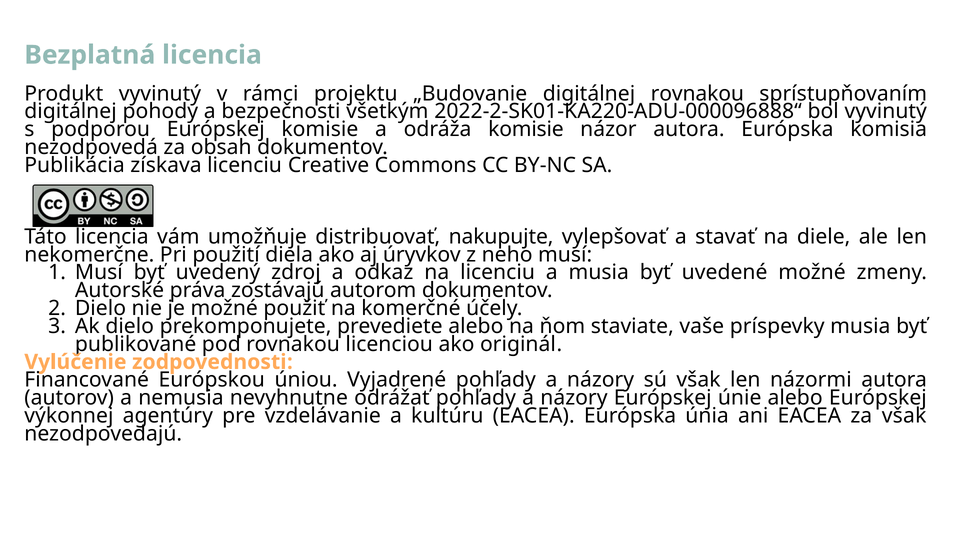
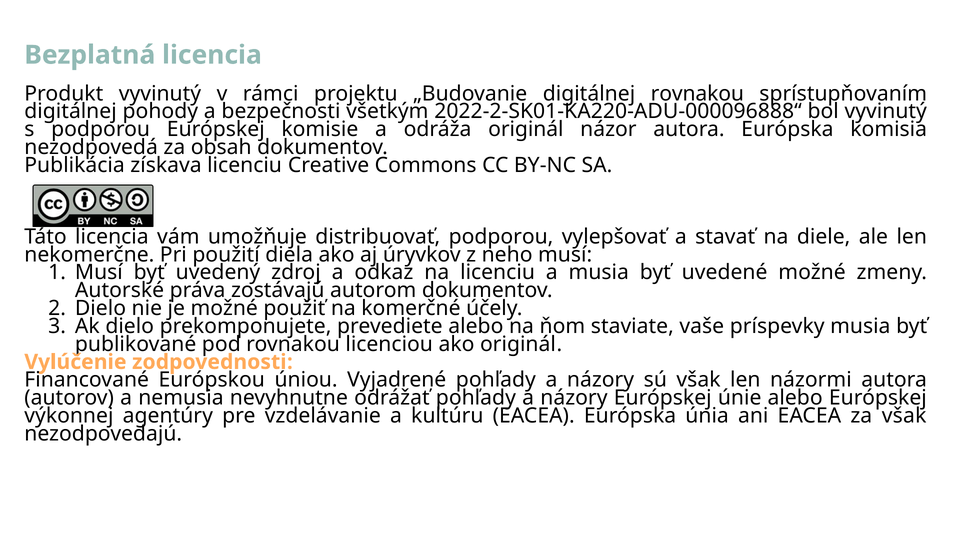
odráža komisie: komisie -> originál
distribuovať nakupujte: nakupujte -> podporou
